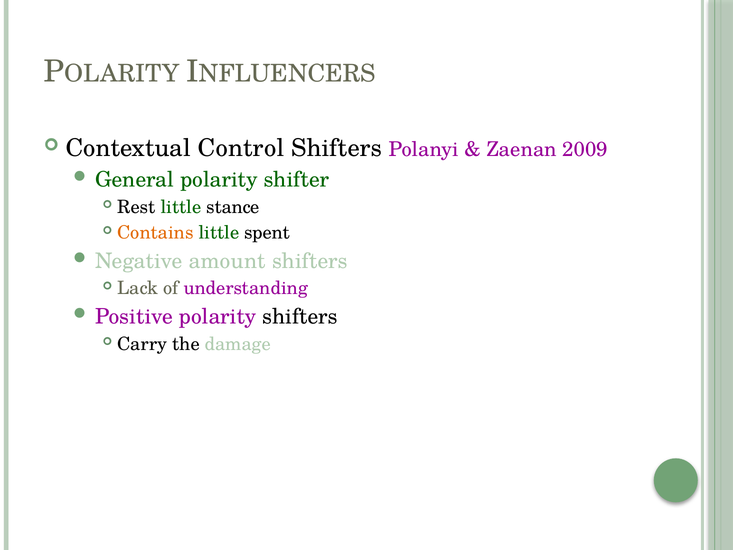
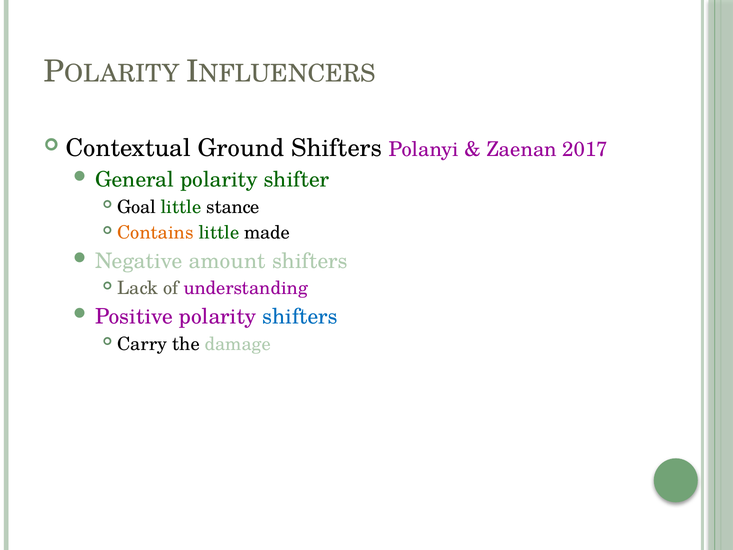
Control: Control -> Ground
2009: 2009 -> 2017
Rest: Rest -> Goal
spent: spent -> made
shifters at (300, 317) colour: black -> blue
